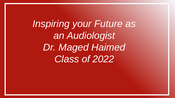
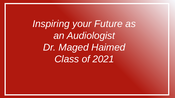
2022: 2022 -> 2021
